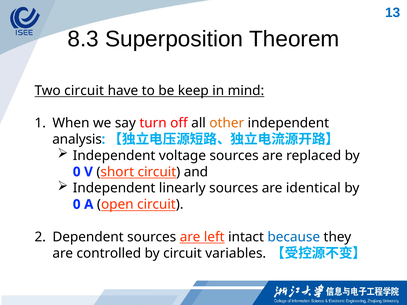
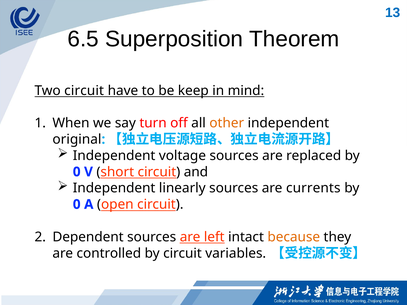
8.3: 8.3 -> 6.5
analysis: analysis -> original
identical: identical -> currents
because colour: blue -> orange
